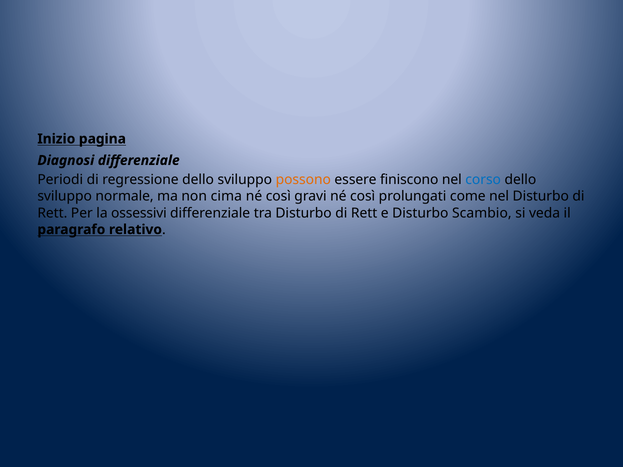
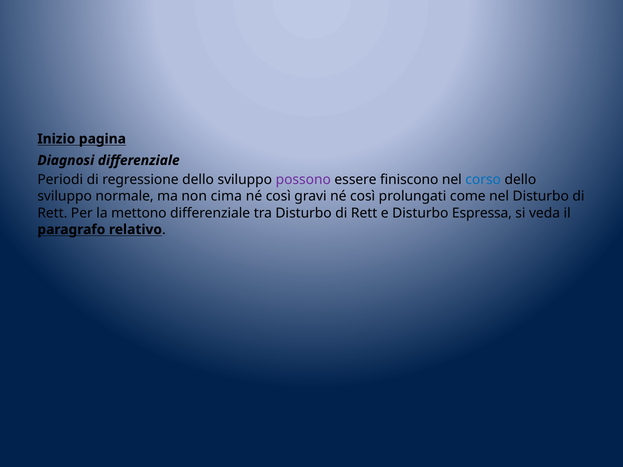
possono colour: orange -> purple
ossessivi: ossessivi -> mettono
Scambio: Scambio -> Espressa
